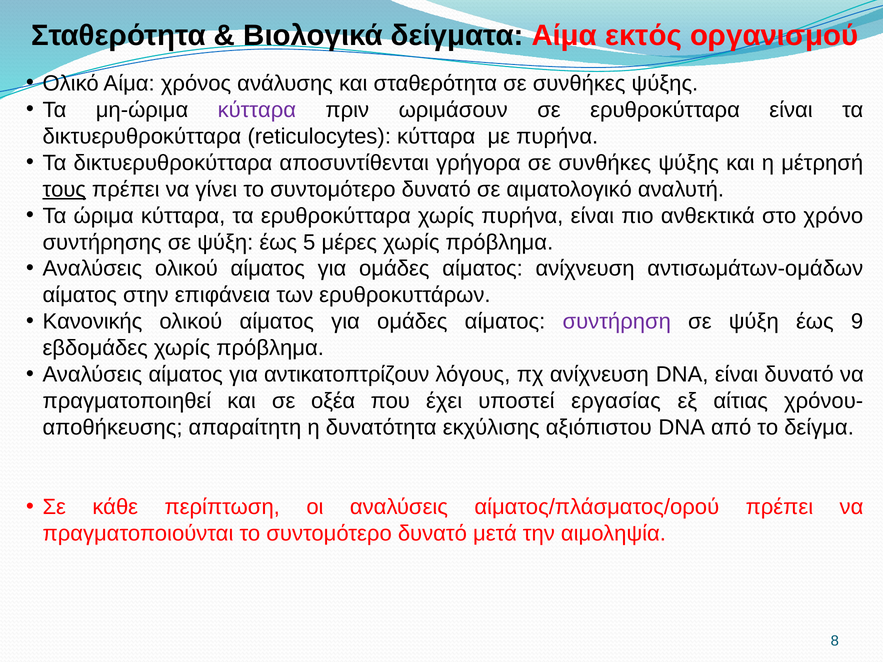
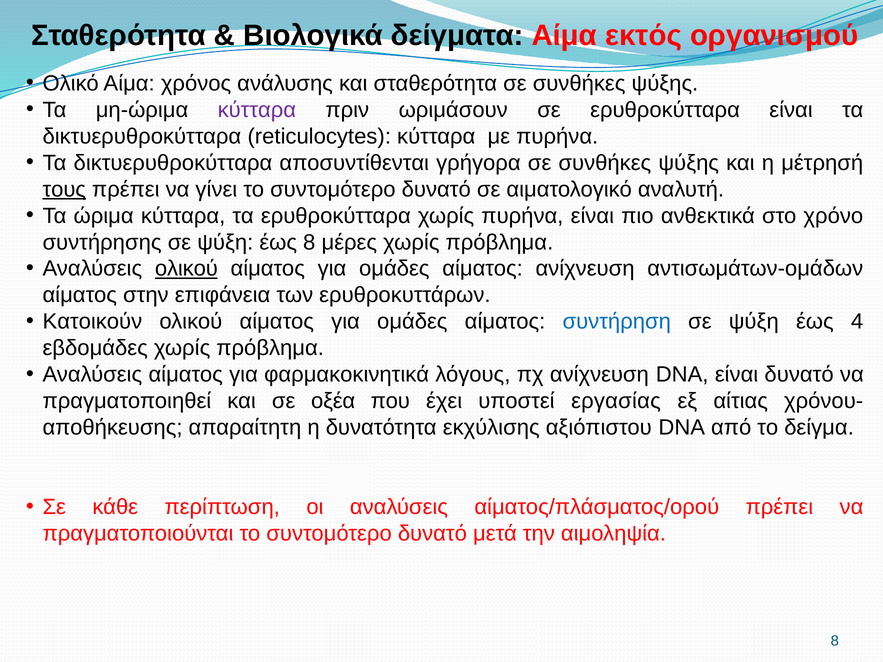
έως 5: 5 -> 8
ολικού at (186, 269) underline: none -> present
Κανονικής: Κανονικής -> Κατοικούν
συντήρηση colour: purple -> blue
9: 9 -> 4
αντικατοπτρίζουν: αντικατοπτρίζουν -> φαρμακοκινητικά
